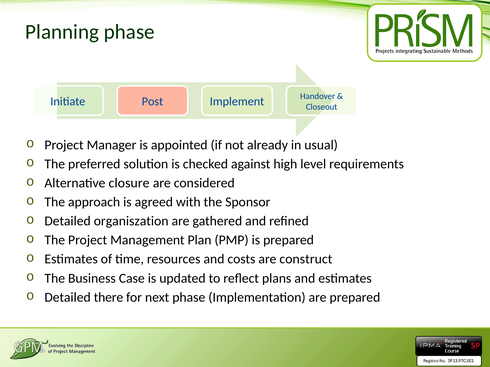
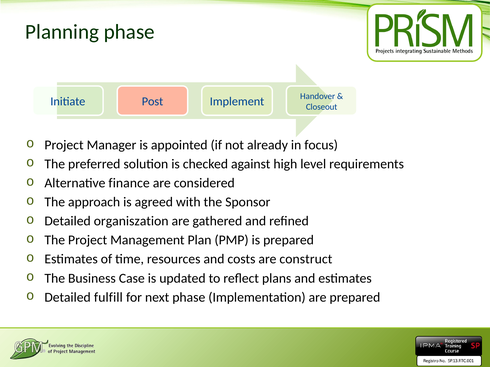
usual: usual -> focus
closure: closure -> finance
there: there -> fulfill
